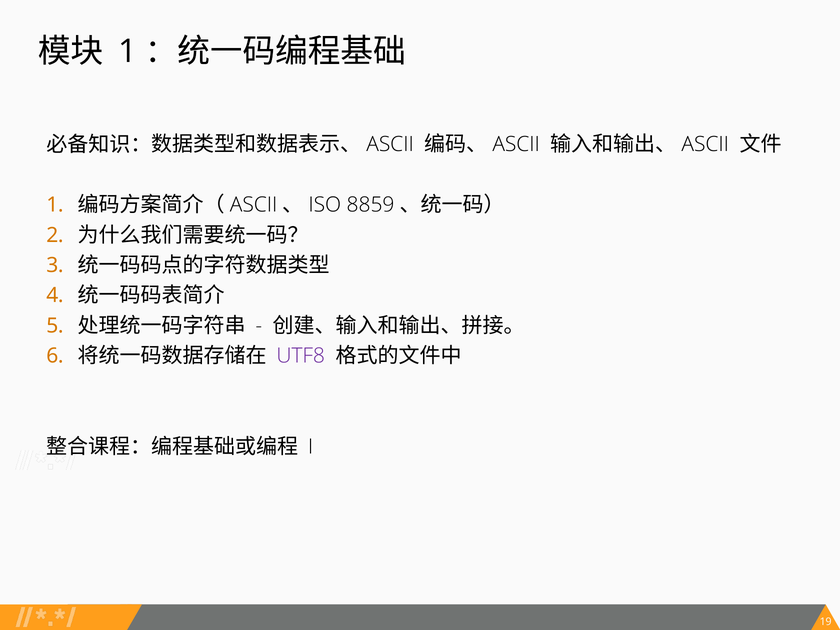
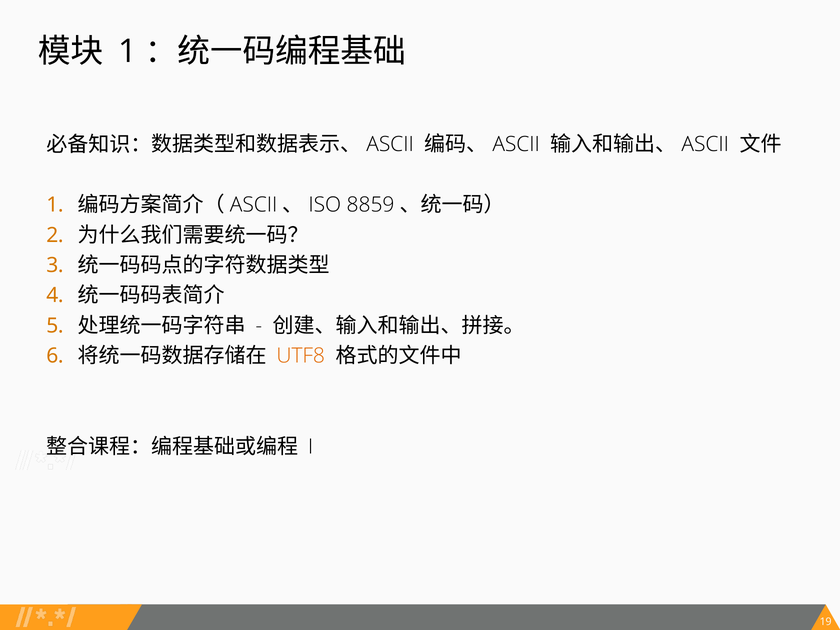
UTF8 colour: purple -> orange
